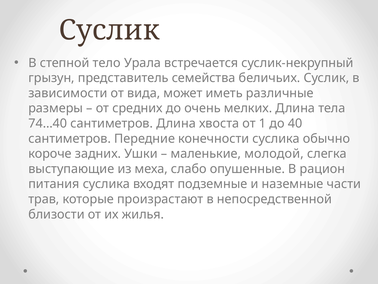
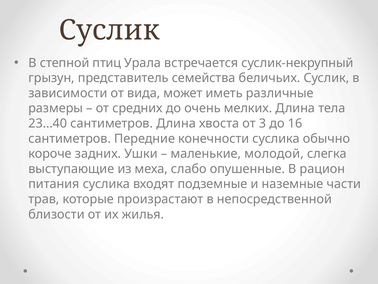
тело: тело -> птиц
74…40: 74…40 -> 23…40
1: 1 -> 3
40: 40 -> 16
